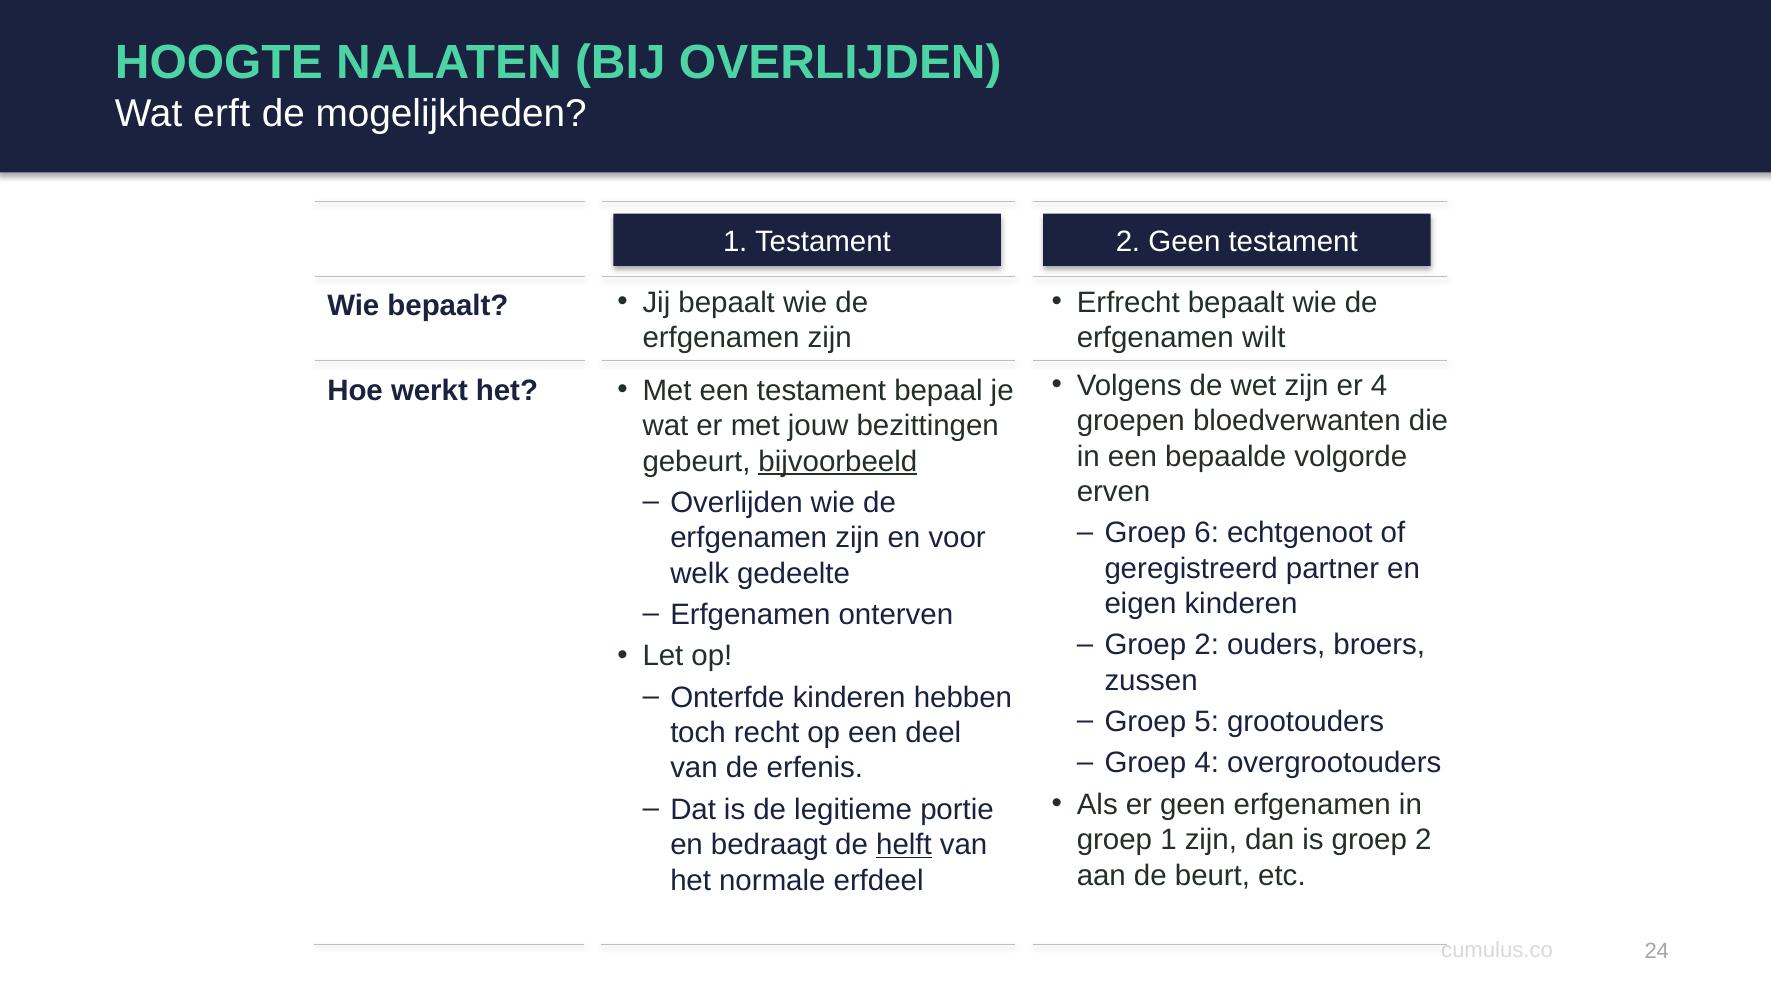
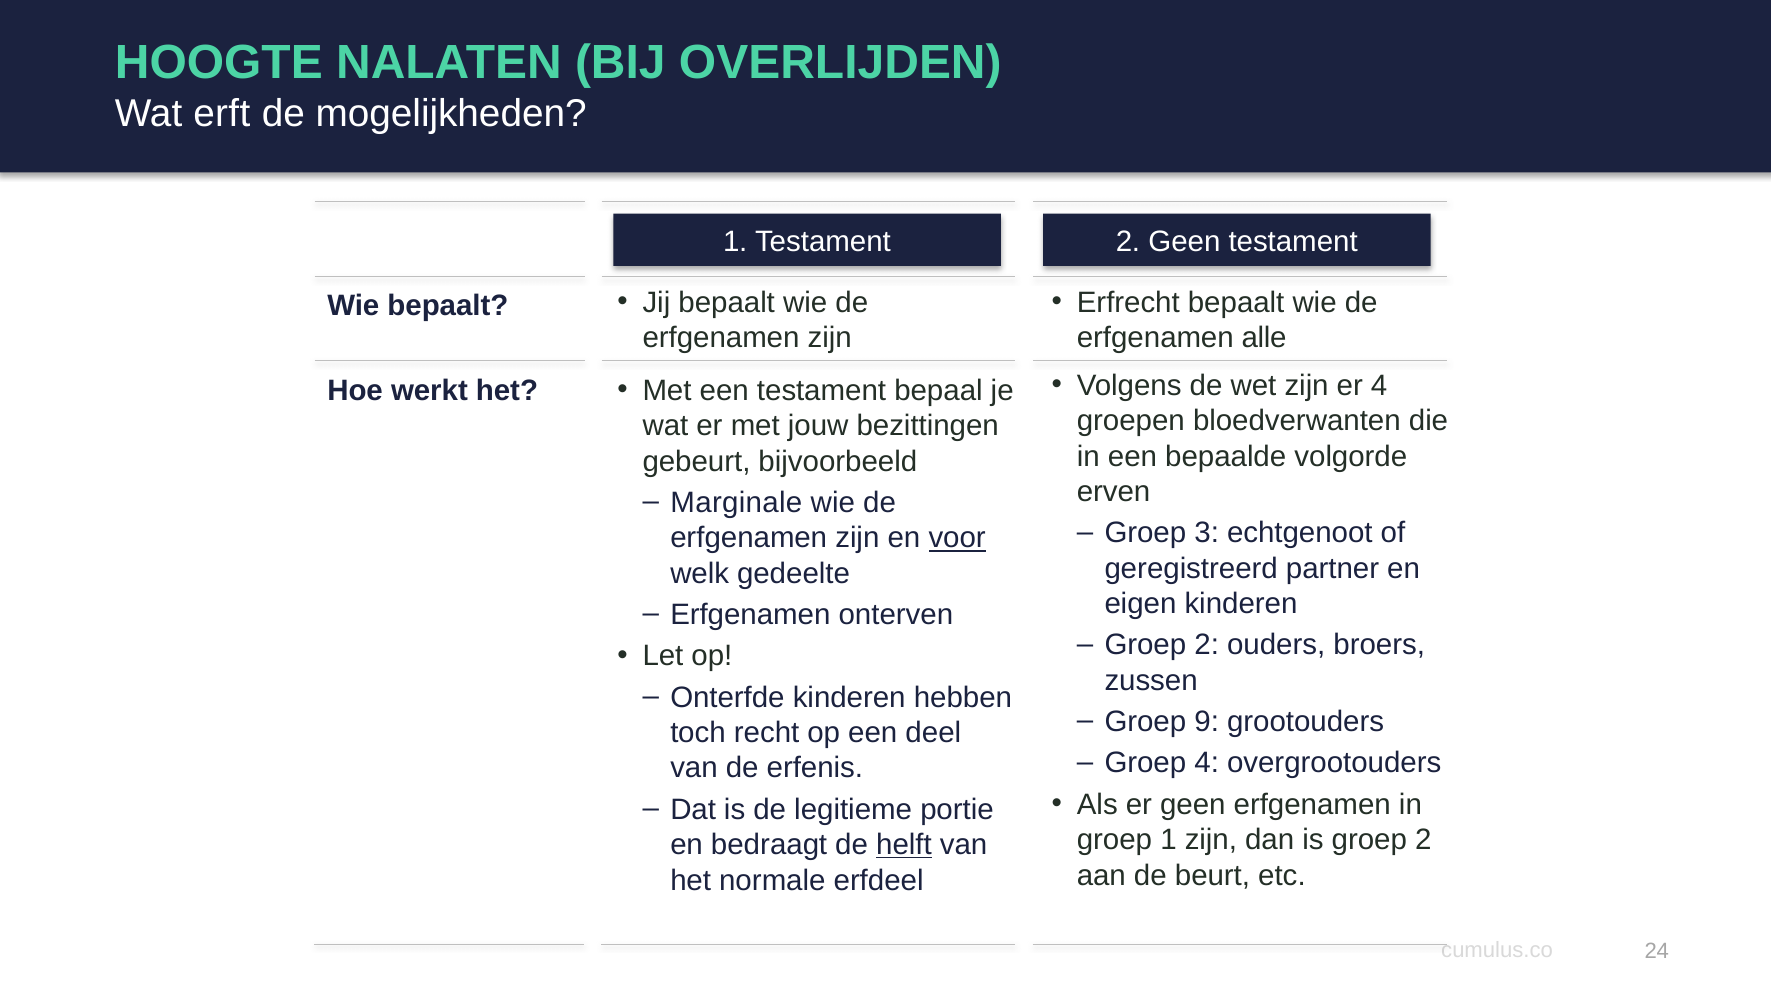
wilt: wilt -> alle
bijvoorbeeld underline: present -> none
Overlijden at (737, 503): Overlijden -> Marginale
6: 6 -> 3
voor underline: none -> present
5: 5 -> 9
